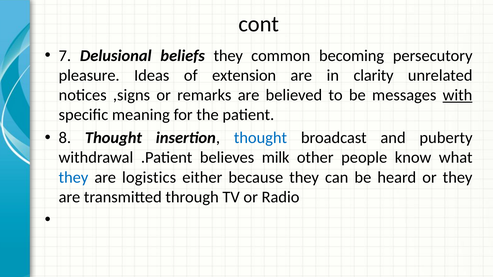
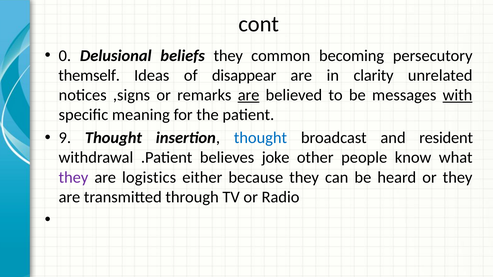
7: 7 -> 0
pleasure: pleasure -> themself
extension: extension -> disappear
are at (249, 95) underline: none -> present
8: 8 -> 9
puberty: puberty -> resident
milk: milk -> joke
they at (73, 177) colour: blue -> purple
